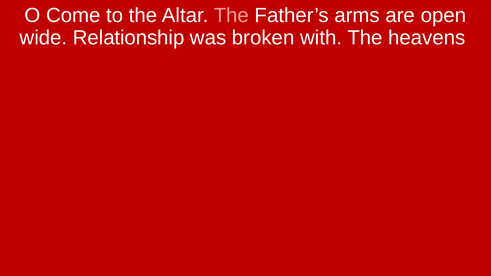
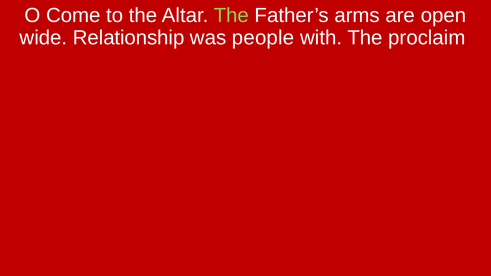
The at (231, 16) colour: pink -> light green
broken: broken -> people
heavens: heavens -> proclaim
